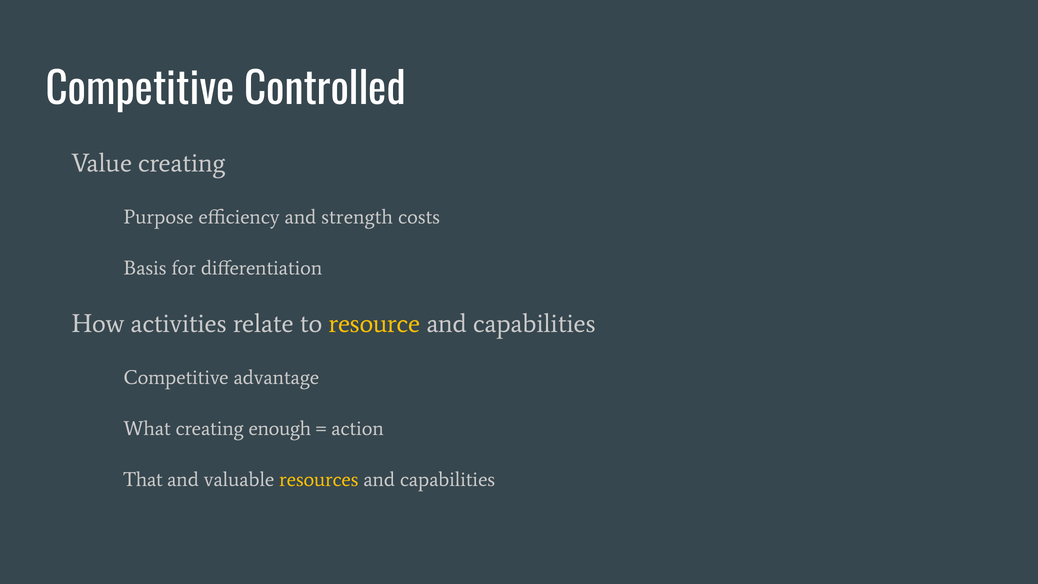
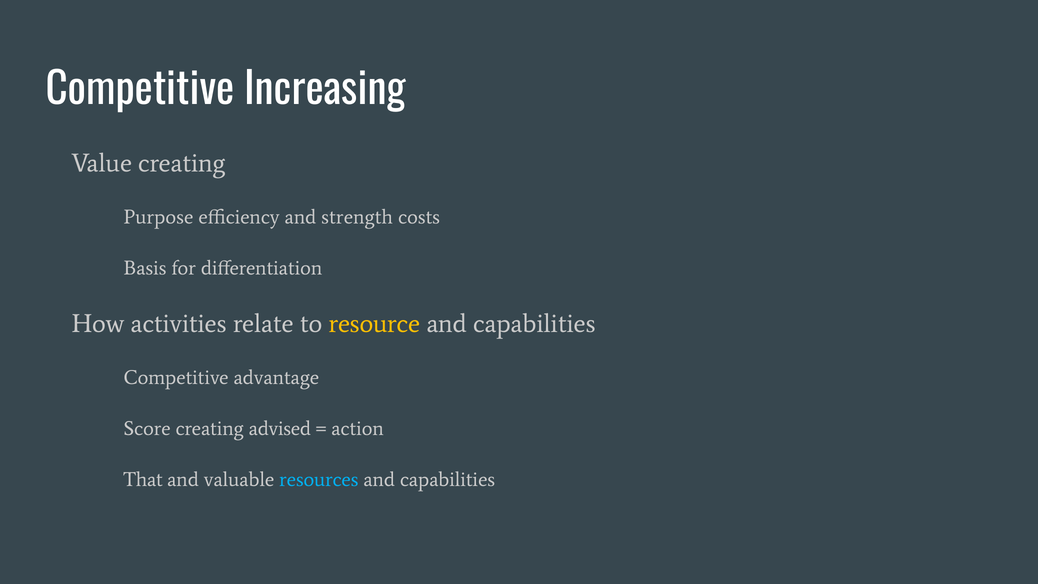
Controlled: Controlled -> Increasing
What: What -> Score
enough: enough -> advised
resources colour: yellow -> light blue
